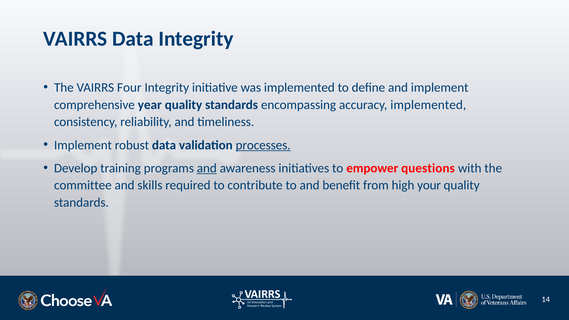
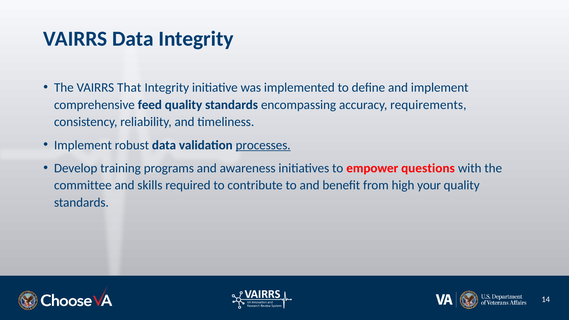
Four: Four -> That
year: year -> feed
accuracy implemented: implemented -> requirements
and at (207, 168) underline: present -> none
